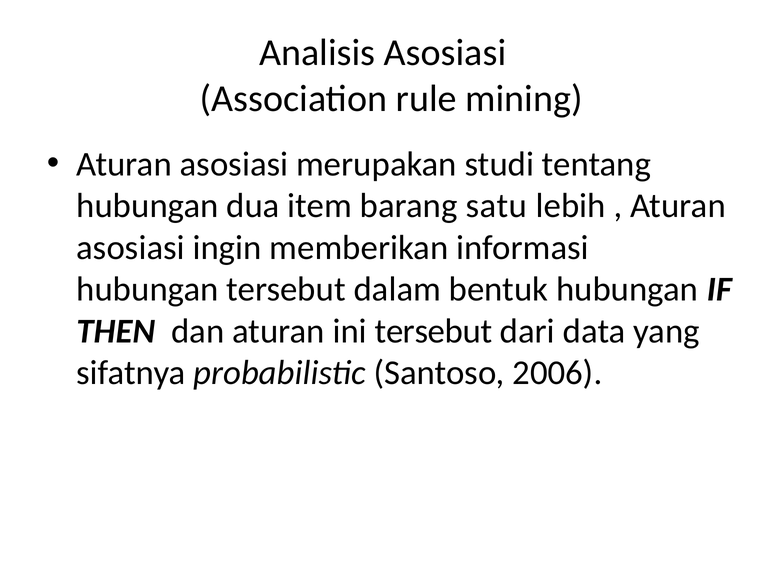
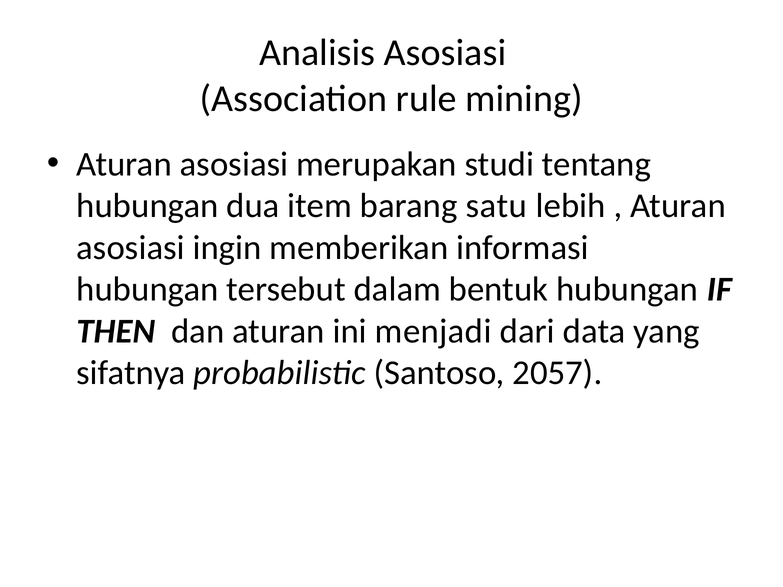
ini tersebut: tersebut -> menjadi
2006: 2006 -> 2057
